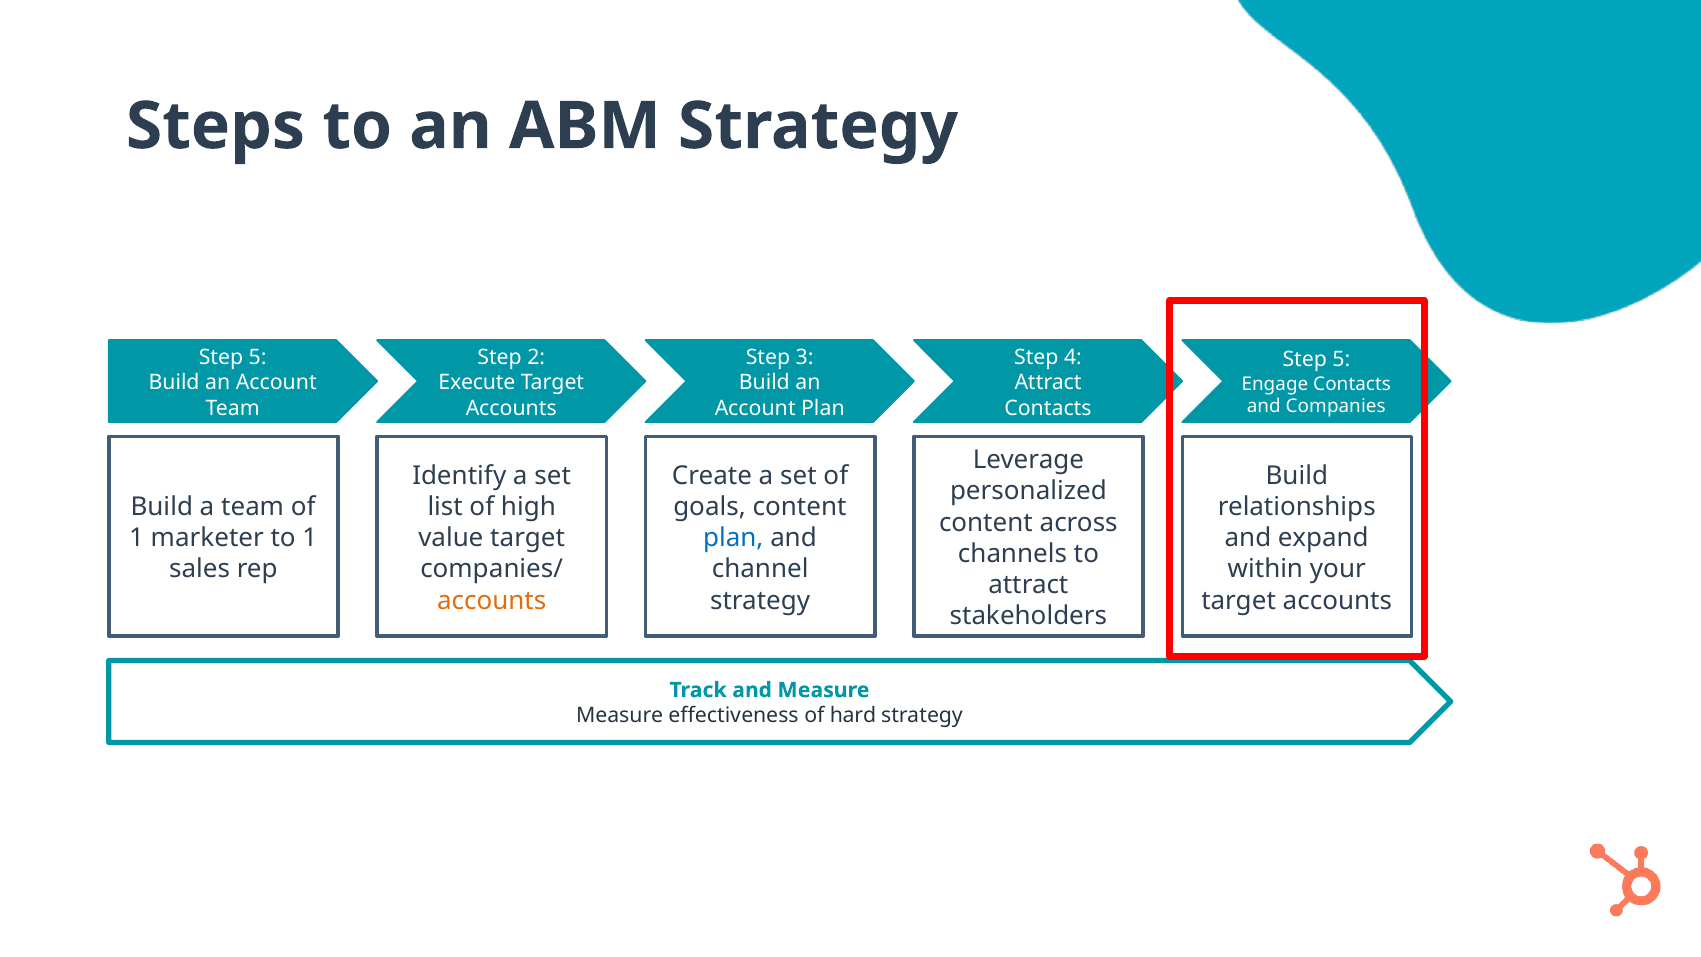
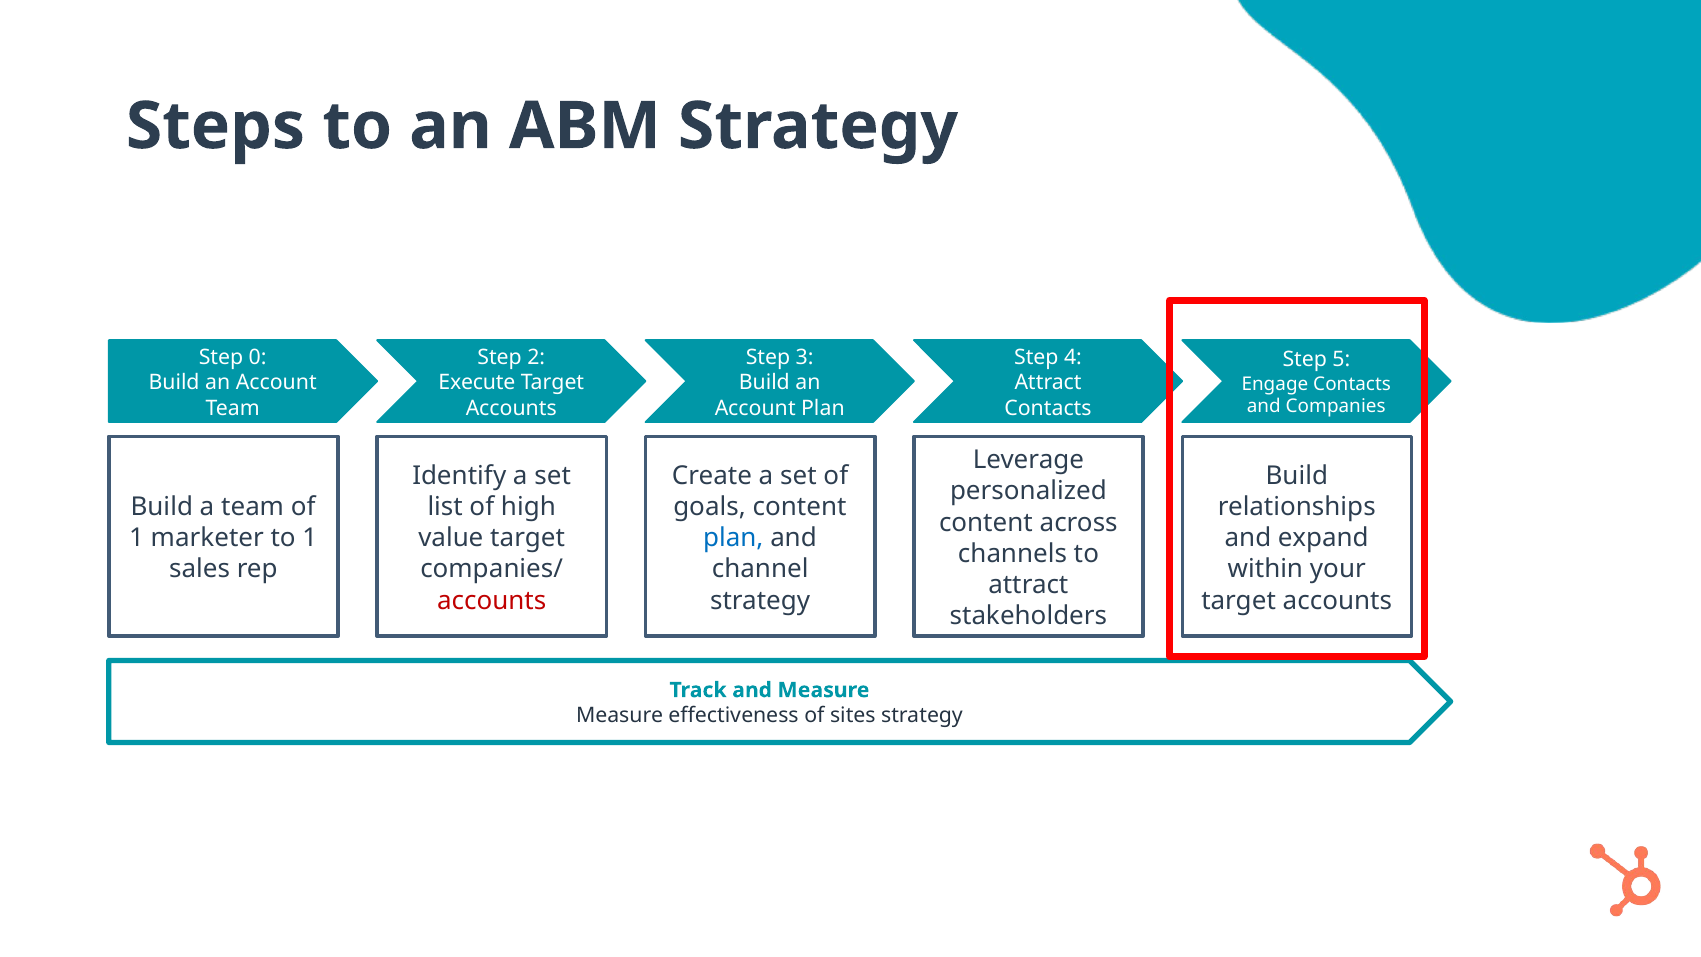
5 at (258, 357): 5 -> 0
accounts at (492, 600) colour: orange -> red
hard: hard -> sites
